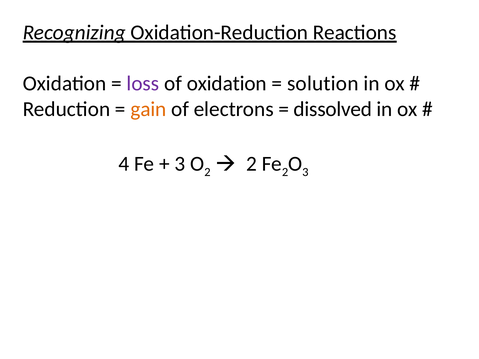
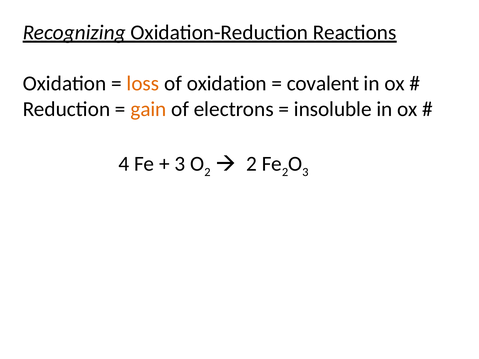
loss colour: purple -> orange
solution: solution -> covalent
dissolved: dissolved -> insoluble
